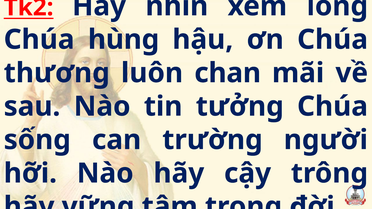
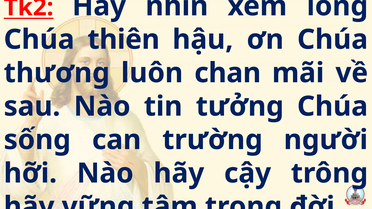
hùng: hùng -> thiên
